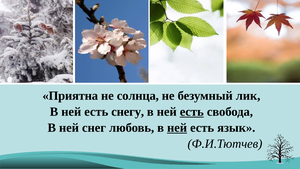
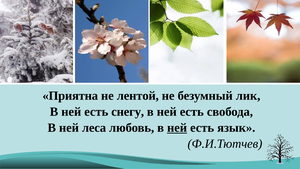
солнца: солнца -> лентой
есть at (192, 112) underline: present -> none
снег: снег -> леса
